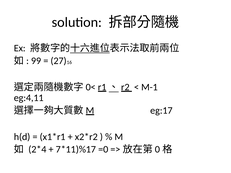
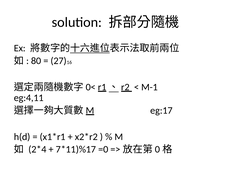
99: 99 -> 80
